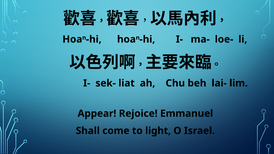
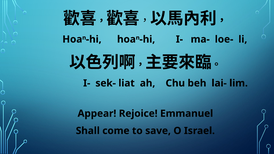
light: light -> save
